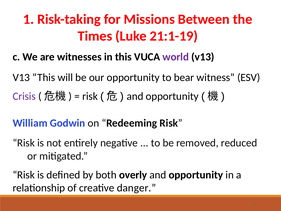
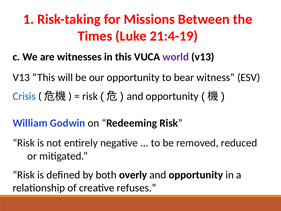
21:1-19: 21:1-19 -> 21:4-19
Crisis colour: purple -> blue
danger: danger -> refuses
